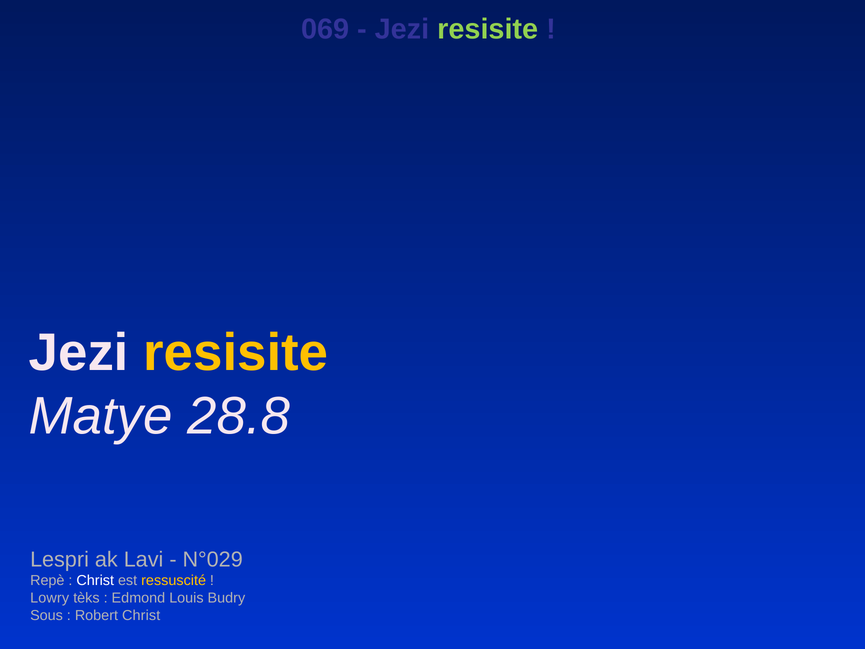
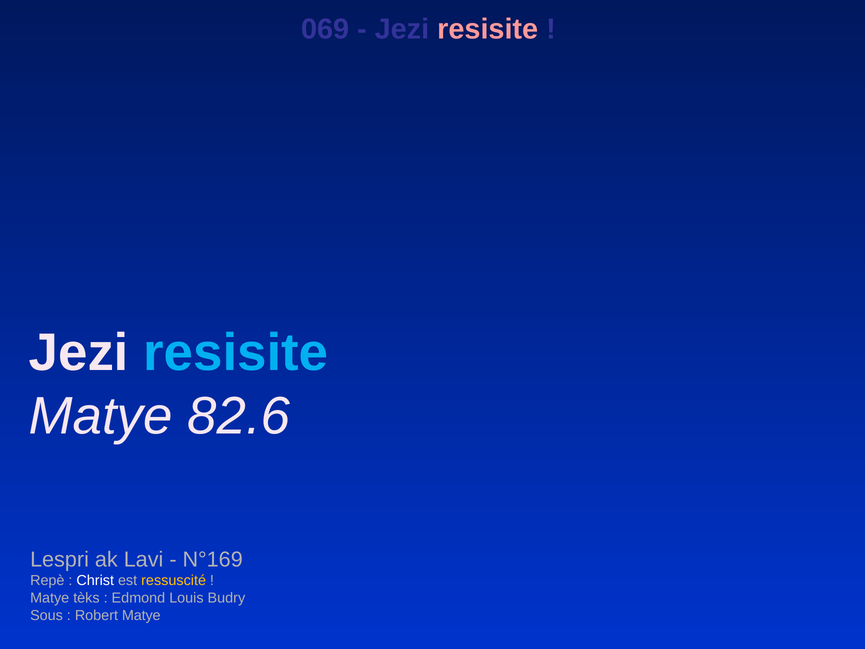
resisite at (488, 29) colour: light green -> pink
resisite at (236, 353) colour: yellow -> light blue
28.8: 28.8 -> 82.6
N°029: N°029 -> N°169
Lowry at (50, 598): Lowry -> Matye
Robert Christ: Christ -> Matye
